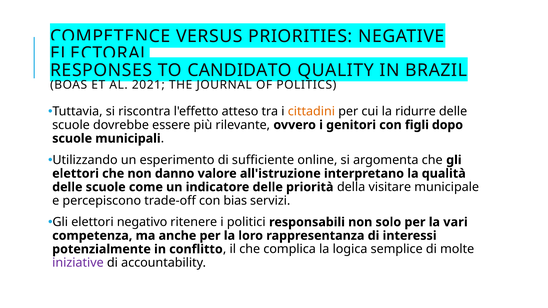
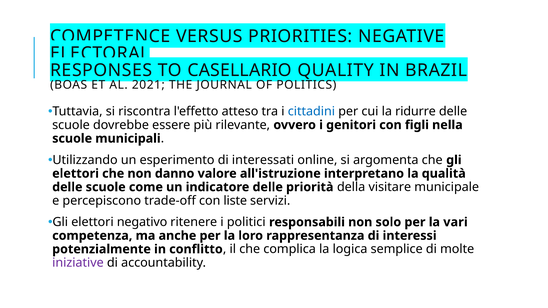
CANDIDATO: CANDIDATO -> CASELLARIO
cittadini colour: orange -> blue
dopo: dopo -> nella
sufficiente: sufficiente -> interessati
bias: bias -> liste
